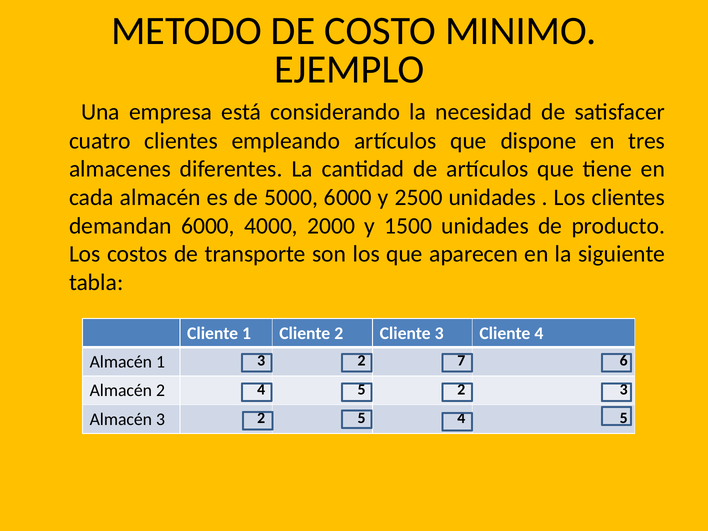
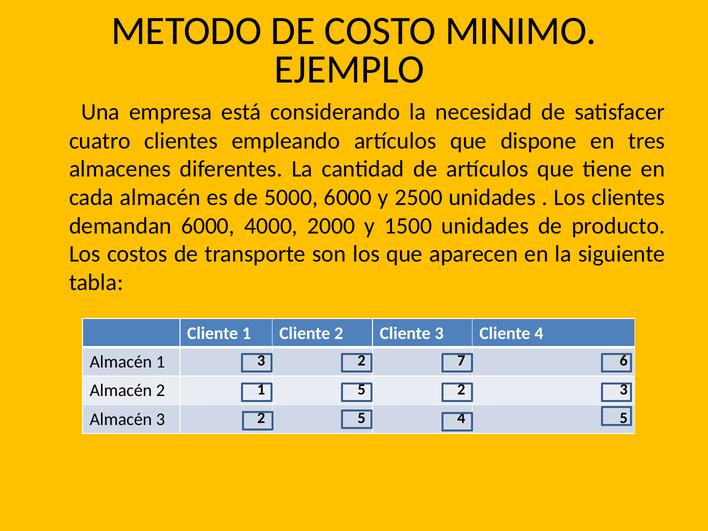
2 4: 4 -> 1
